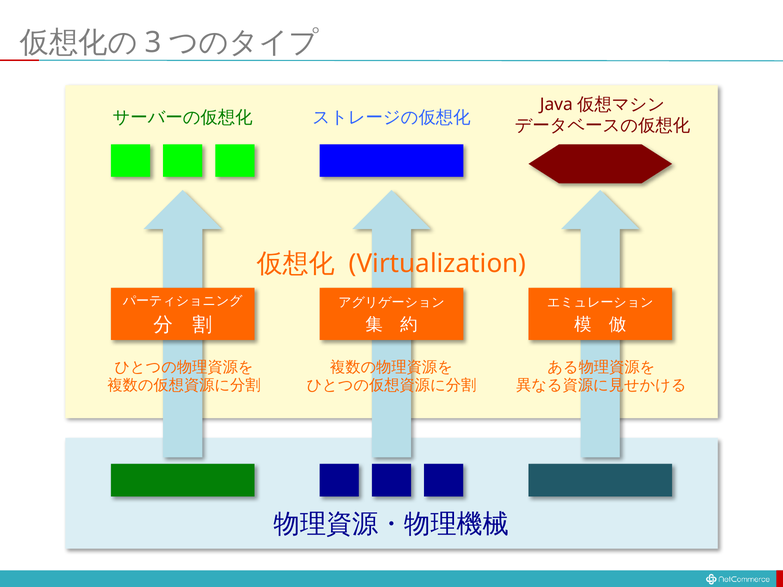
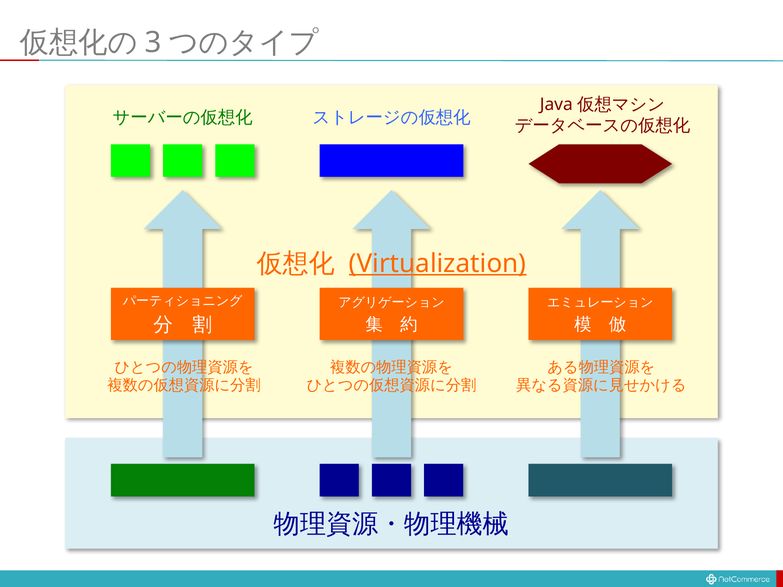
Virtualization underline: none -> present
